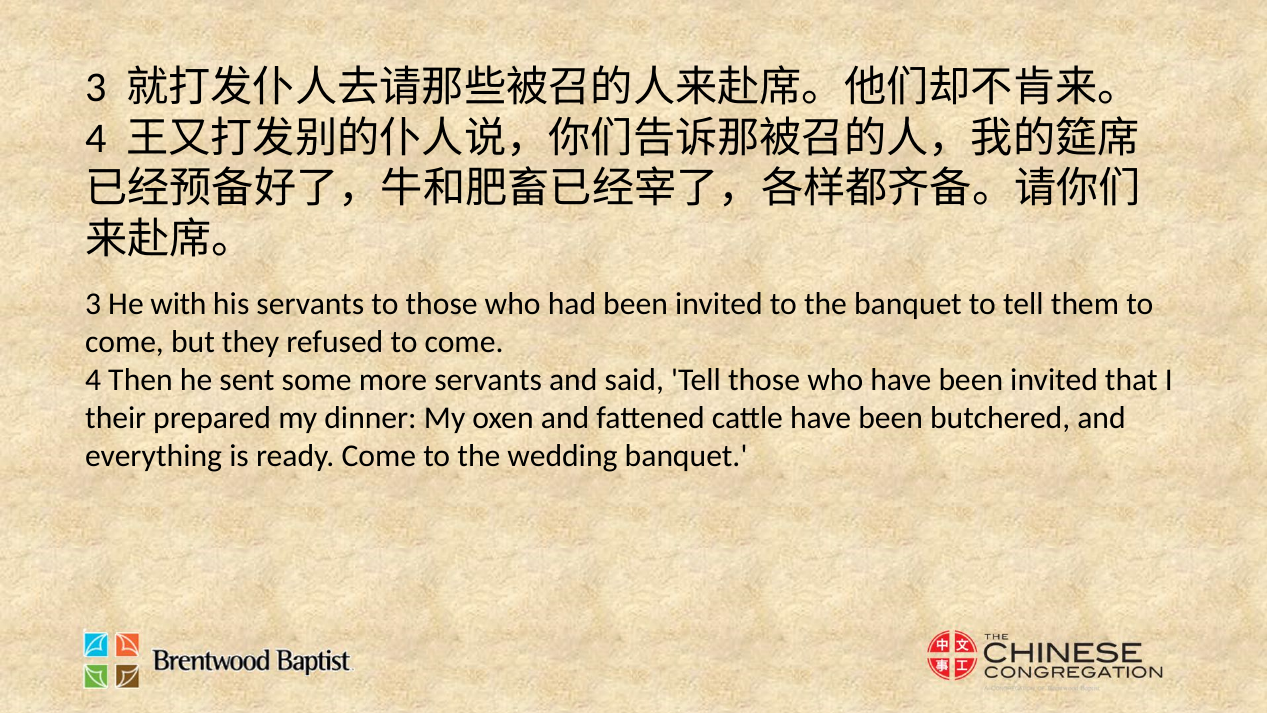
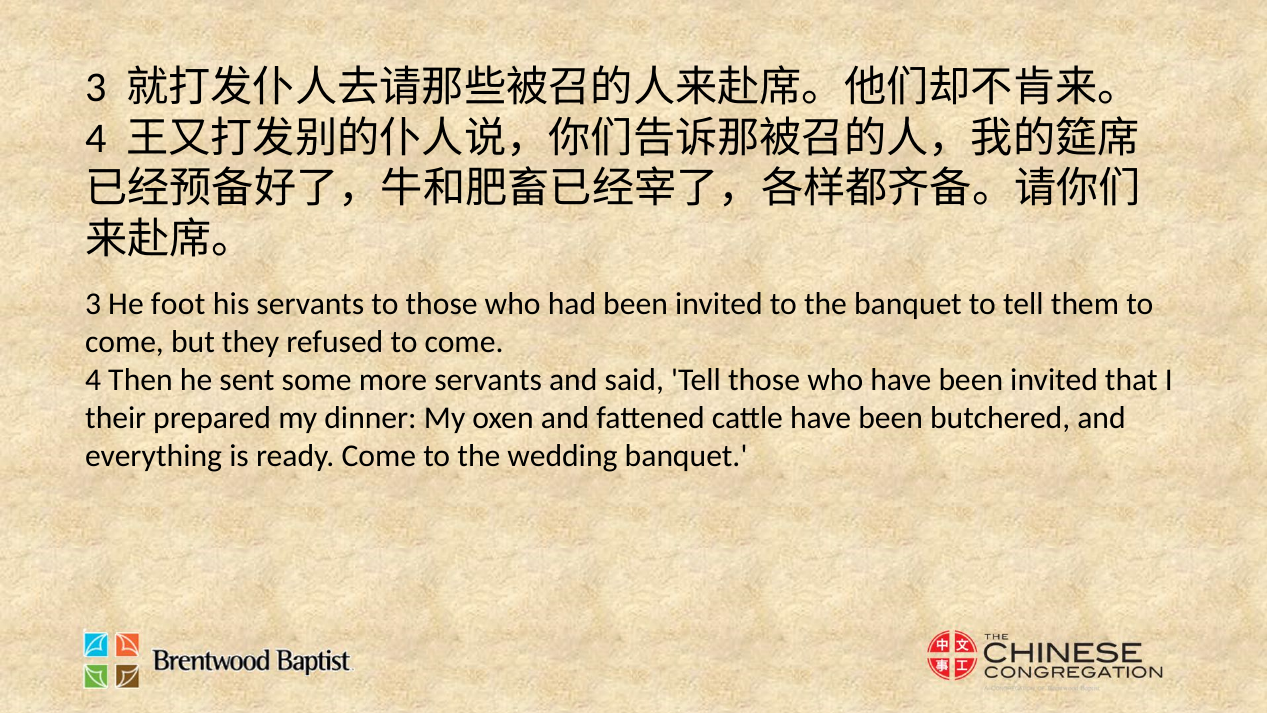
with: with -> foot
